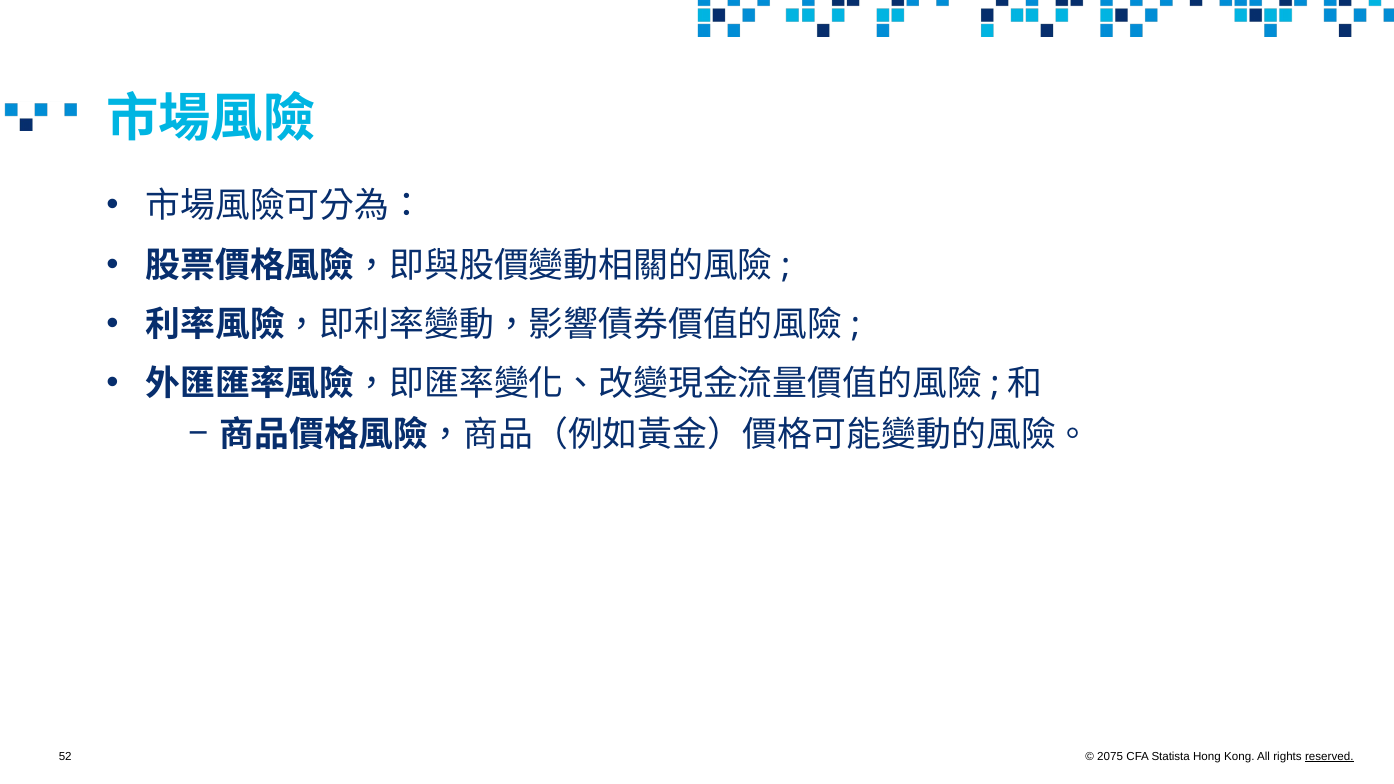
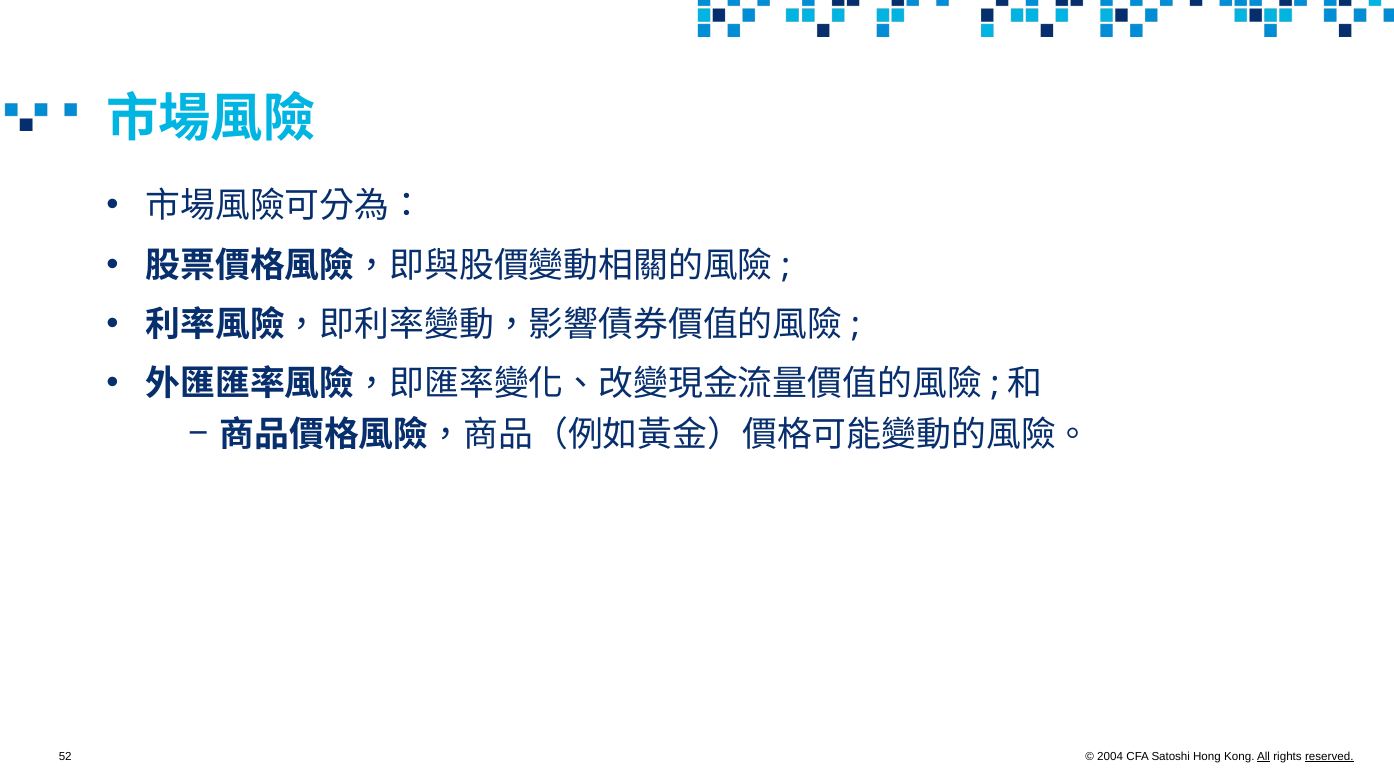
2075: 2075 -> 2004
Statista: Statista -> Satoshi
All underline: none -> present
